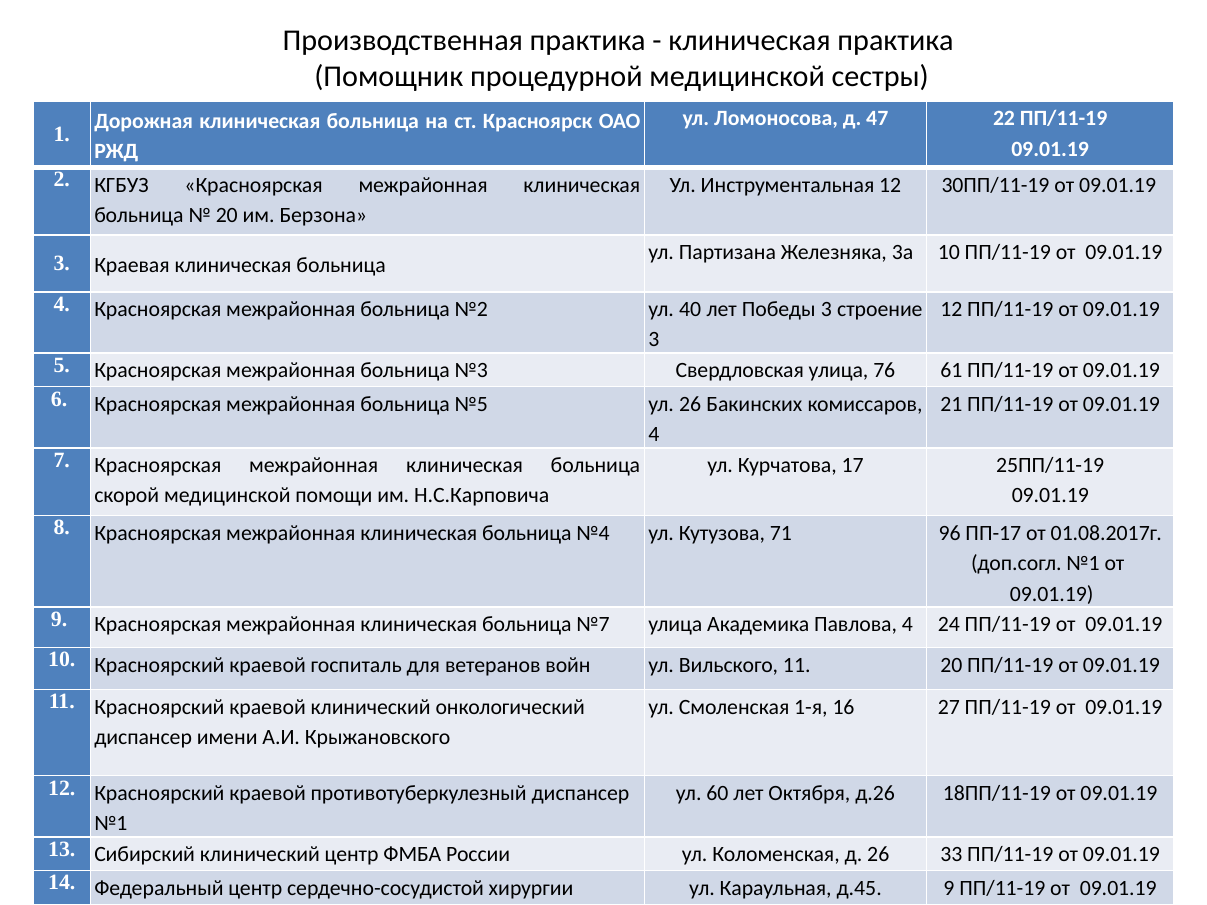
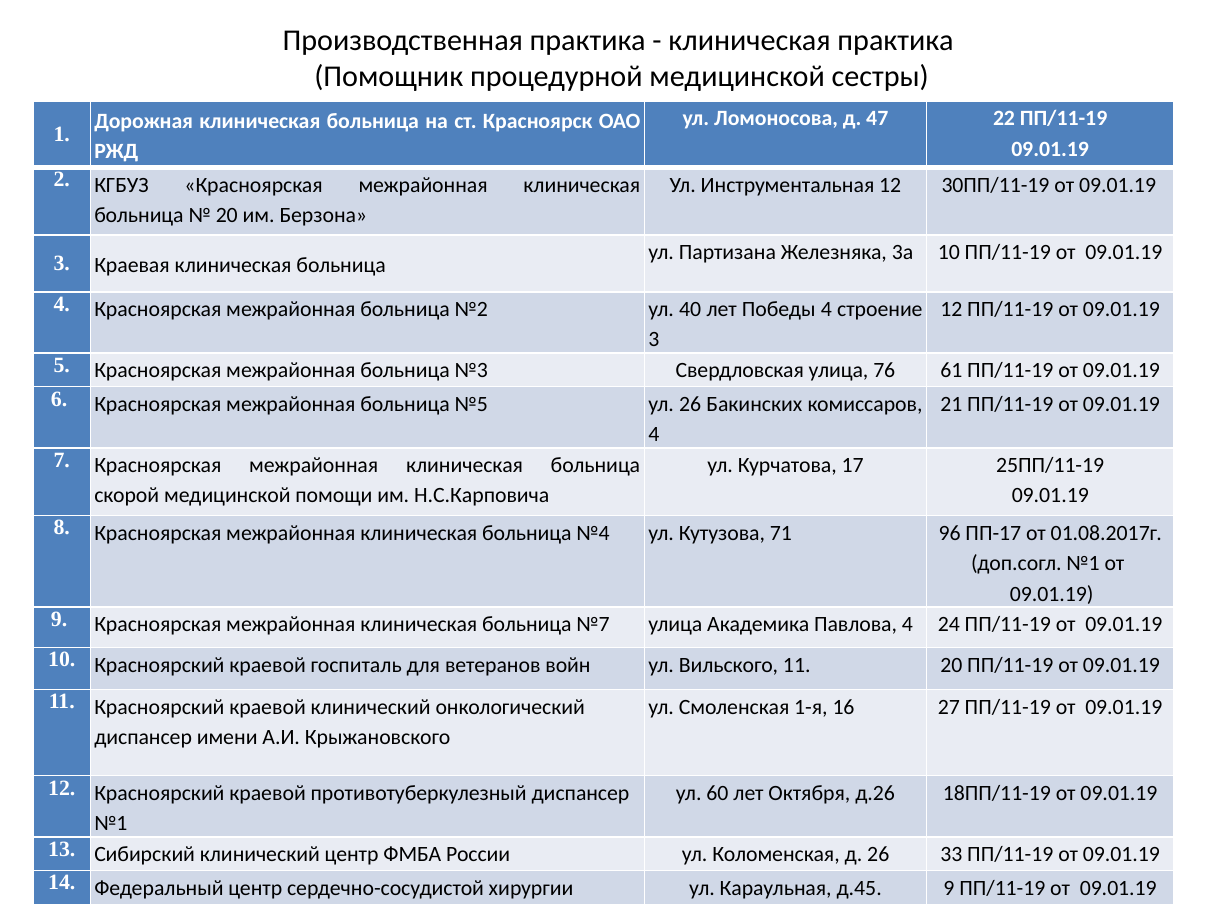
Победы 3: 3 -> 4
